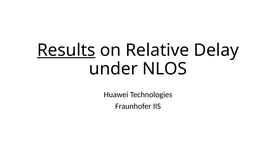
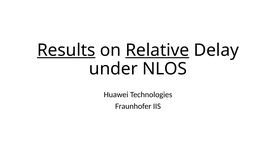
Relative underline: none -> present
